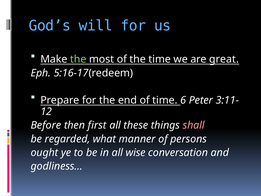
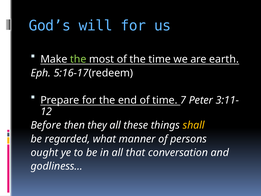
great: great -> earth
6: 6 -> 7
first: first -> they
shall colour: pink -> yellow
wise: wise -> that
